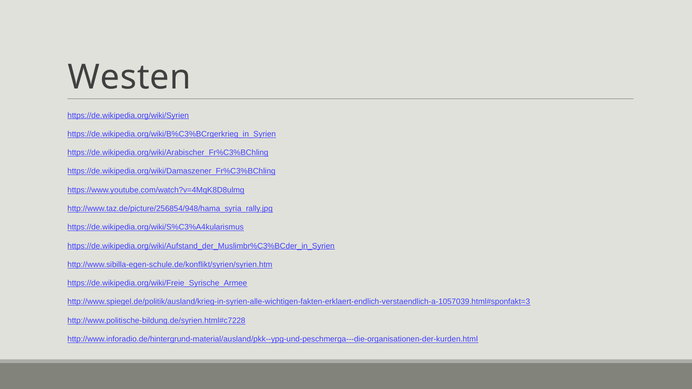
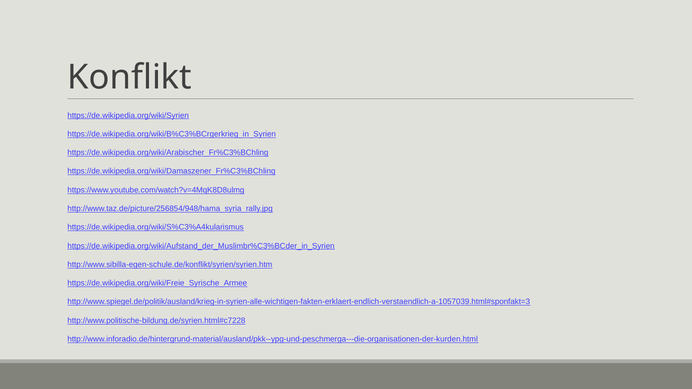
Westen: Westen -> Konflikt
